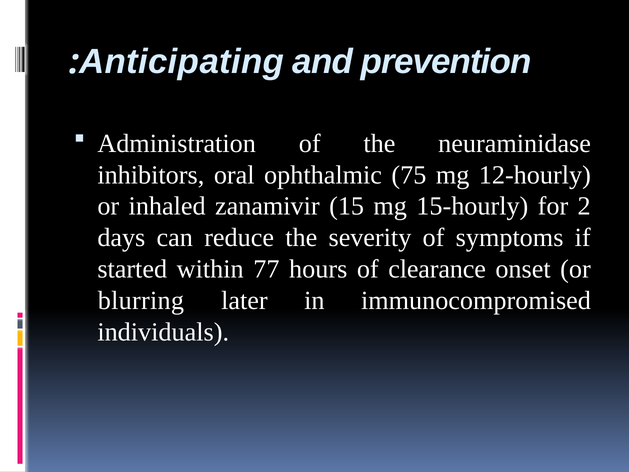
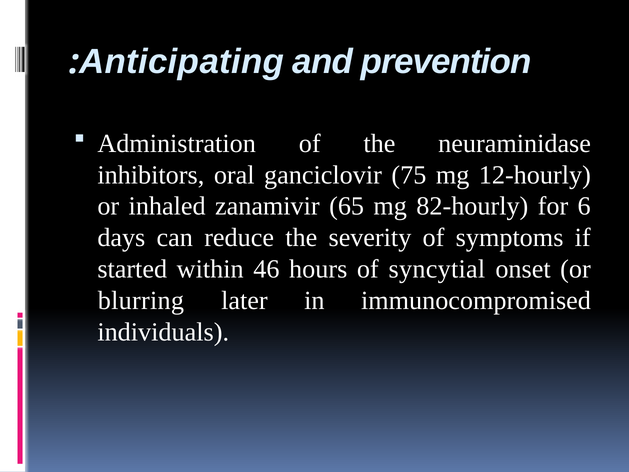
ophthalmic: ophthalmic -> ganciclovir
15: 15 -> 65
15-hourly: 15-hourly -> 82-hourly
2: 2 -> 6
77: 77 -> 46
clearance: clearance -> syncytial
